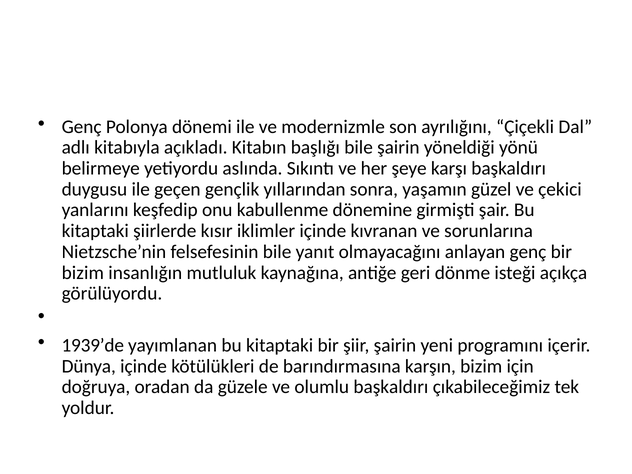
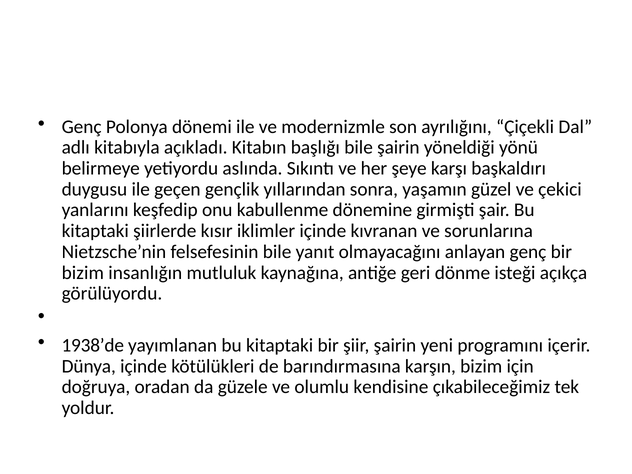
1939’de: 1939’de -> 1938’de
olumlu başkaldırı: başkaldırı -> kendisine
